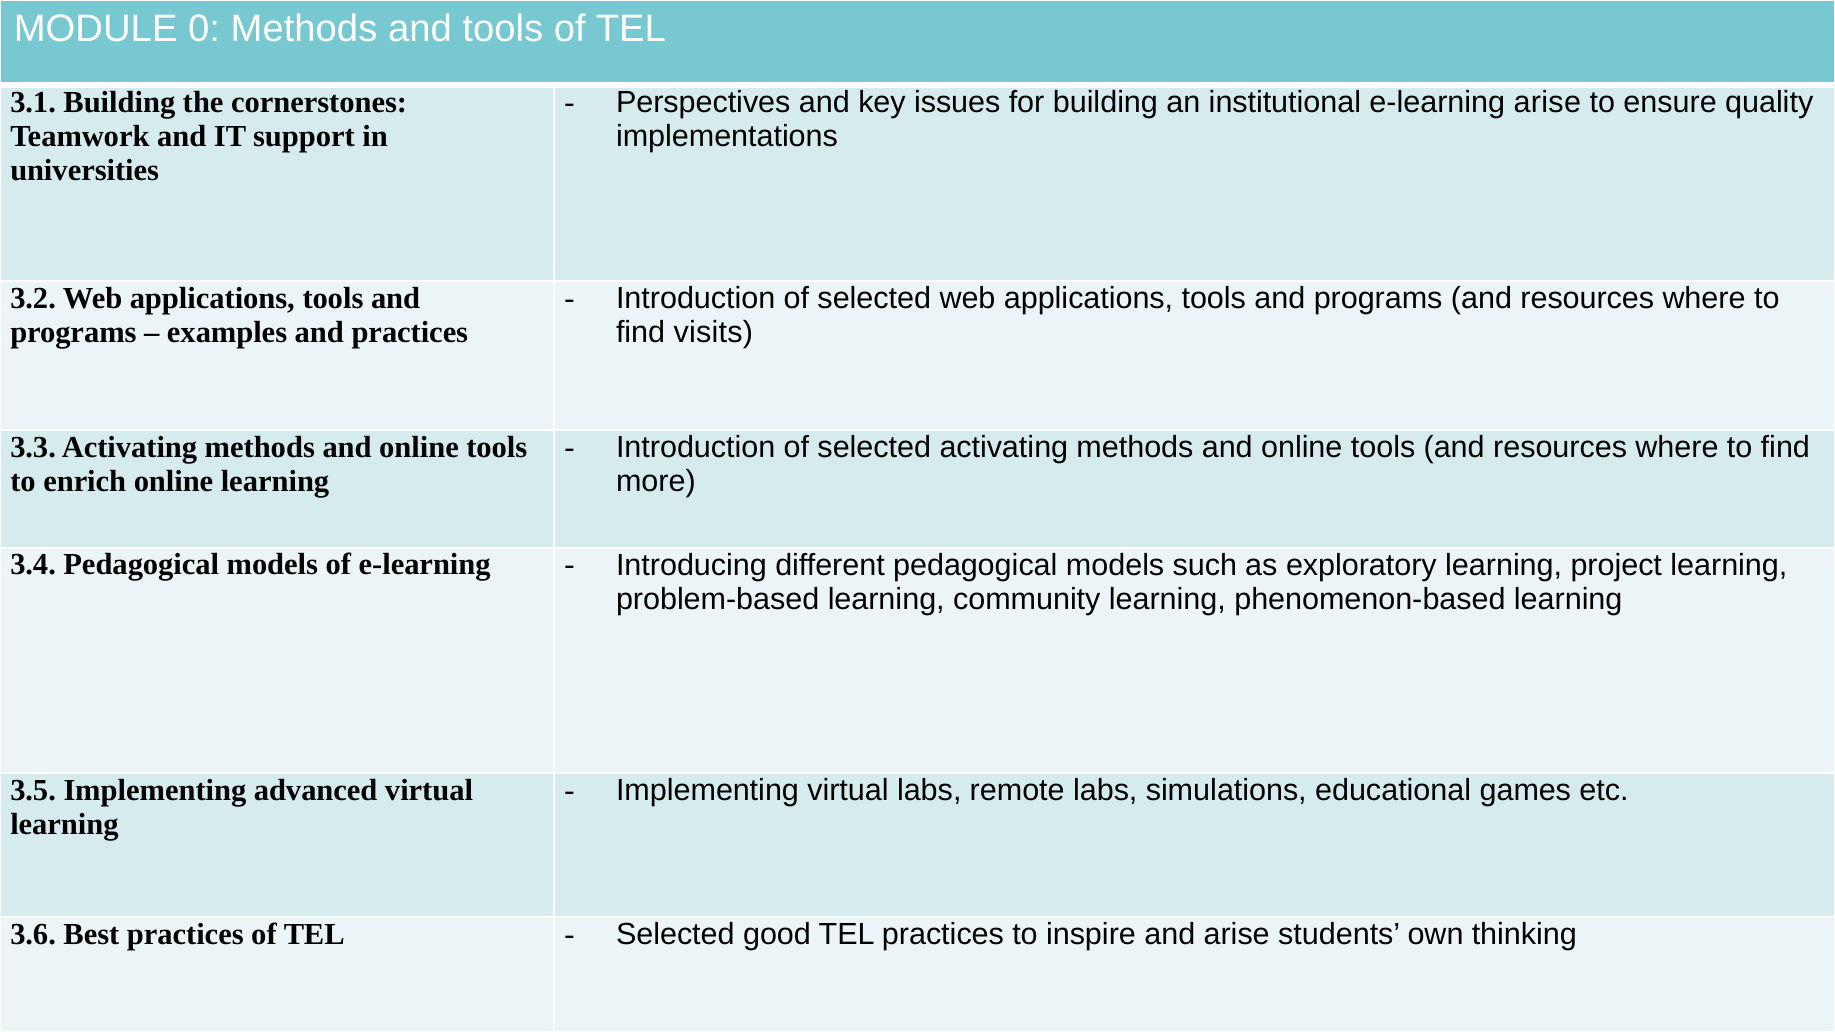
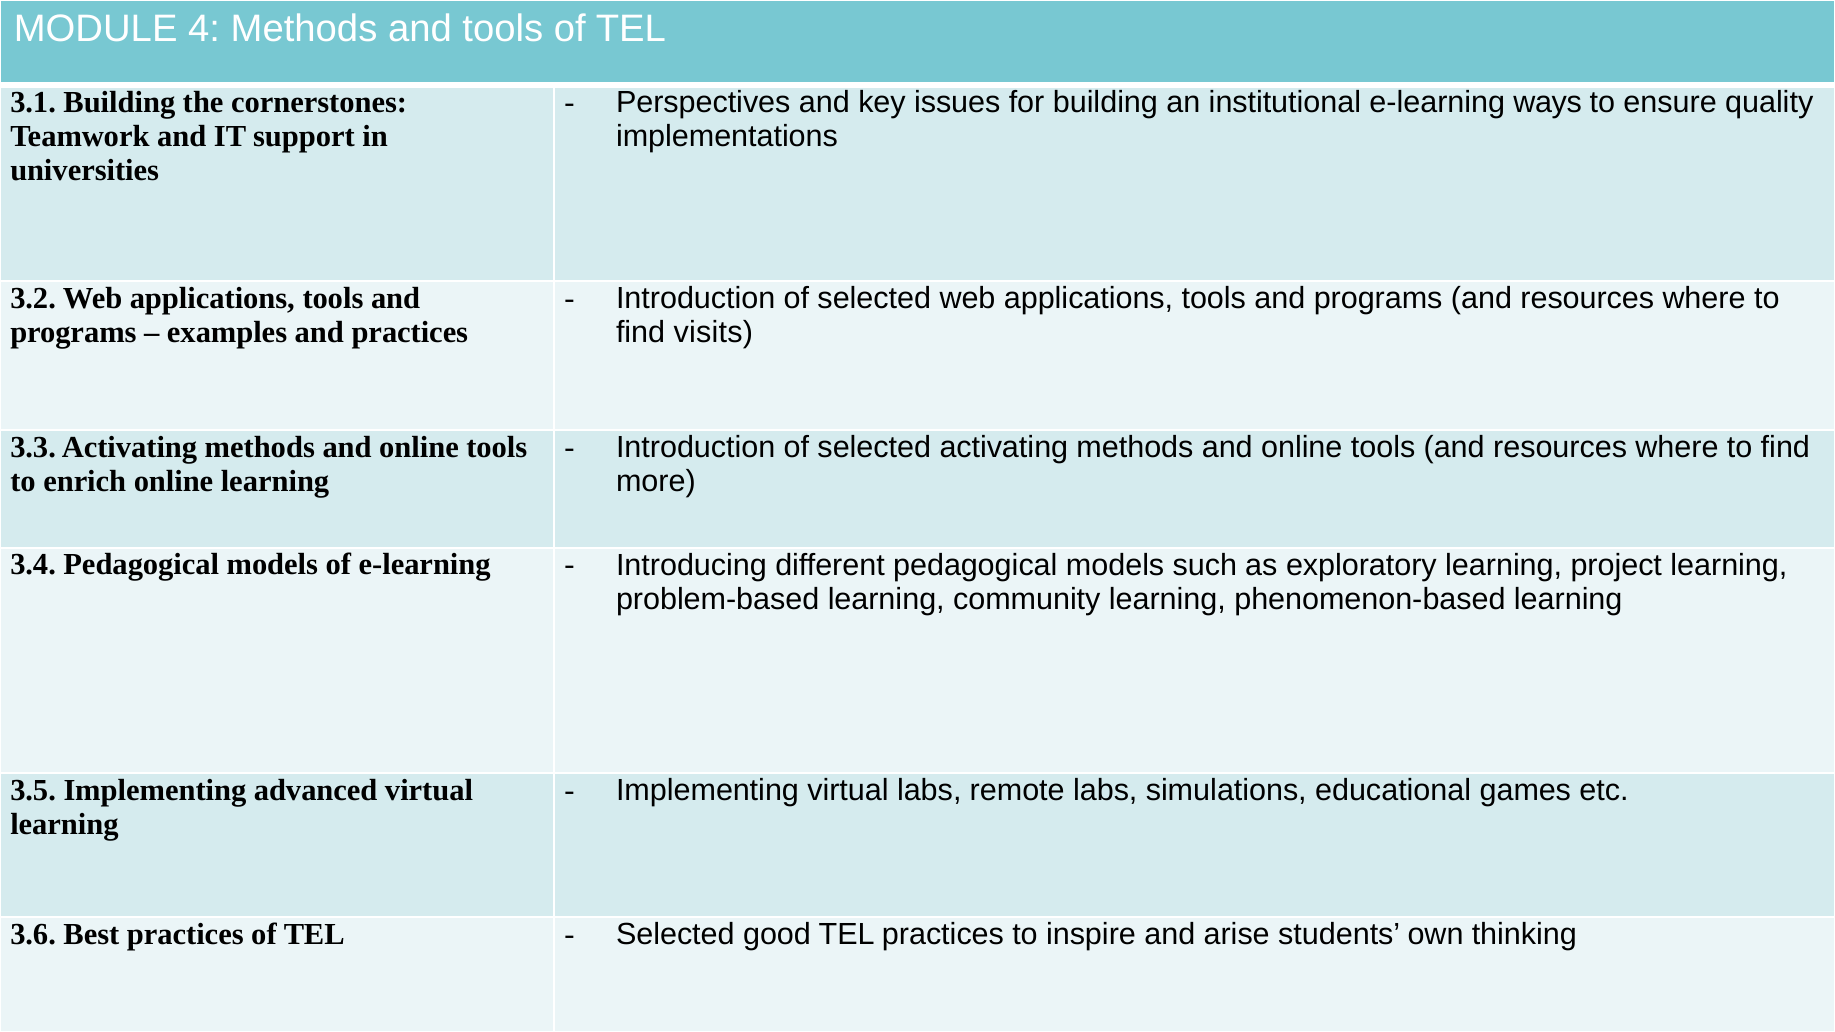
0: 0 -> 4
e-learning arise: arise -> ways
